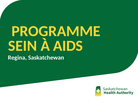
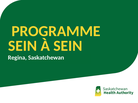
À AIDS: AIDS -> SEIN
